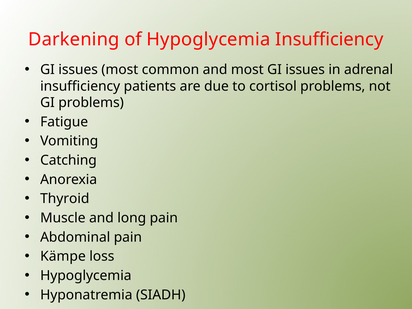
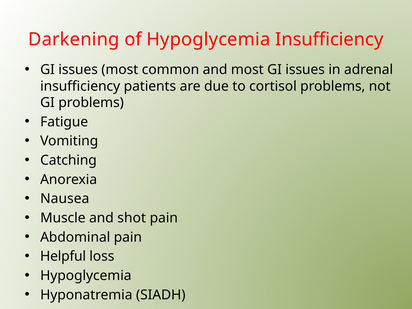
Thyroid: Thyroid -> Nausea
long: long -> shot
Kämpe: Kämpe -> Helpful
